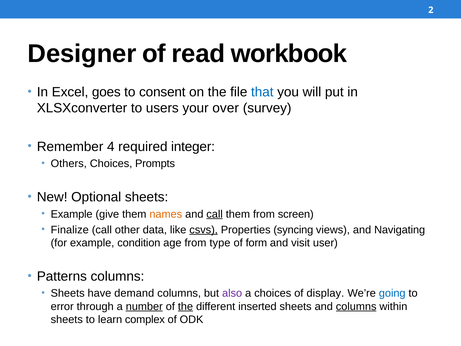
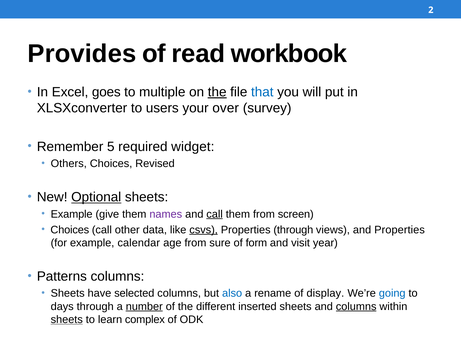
Designer: Designer -> Provides
consent: consent -> multiple
the at (217, 92) underline: none -> present
4: 4 -> 5
integer: integer -> widget
Prompts: Prompts -> Revised
Optional underline: none -> present
names colour: orange -> purple
Finalize at (70, 230): Finalize -> Choices
Properties syncing: syncing -> through
and Navigating: Navigating -> Properties
condition: condition -> calendar
type: type -> sure
user: user -> year
demand: demand -> selected
also colour: purple -> blue
a choices: choices -> rename
error: error -> days
the at (185, 306) underline: present -> none
sheets at (67, 319) underline: none -> present
